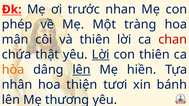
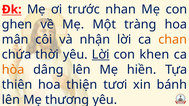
phép: phép -> ghen
và thiên: thiên -> nhận
chan colour: red -> orange
thật: thật -> thời
con thiên: thiên -> khen
lên at (82, 70) underline: present -> none
nhân: nhân -> thiên
